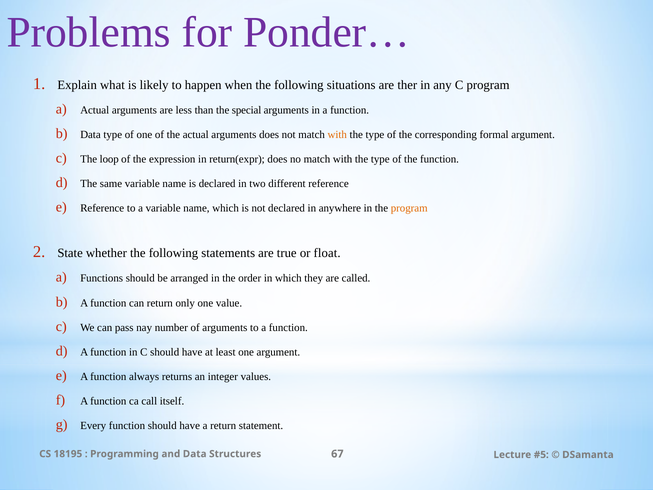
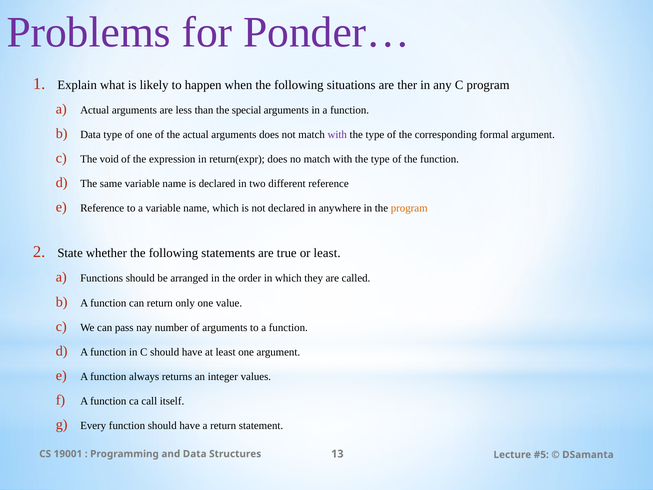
with at (337, 135) colour: orange -> purple
loop: loop -> void
or float: float -> least
18195: 18195 -> 19001
67: 67 -> 13
